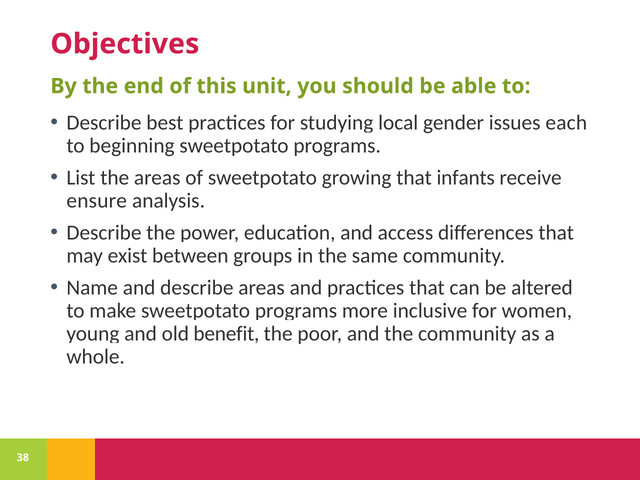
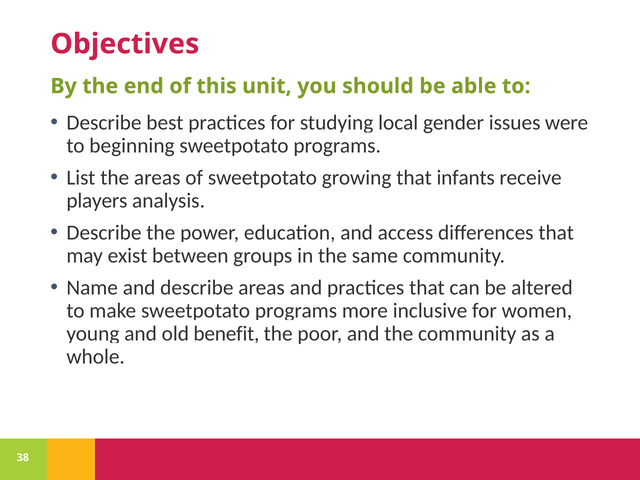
each: each -> were
ensure: ensure -> players
